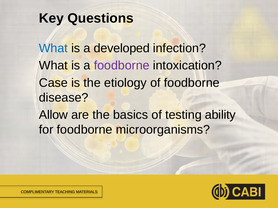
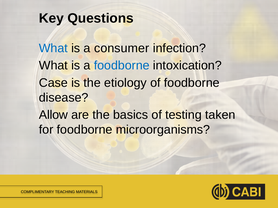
developed: developed -> consumer
foodborne at (122, 66) colour: purple -> blue
ability: ability -> taken
